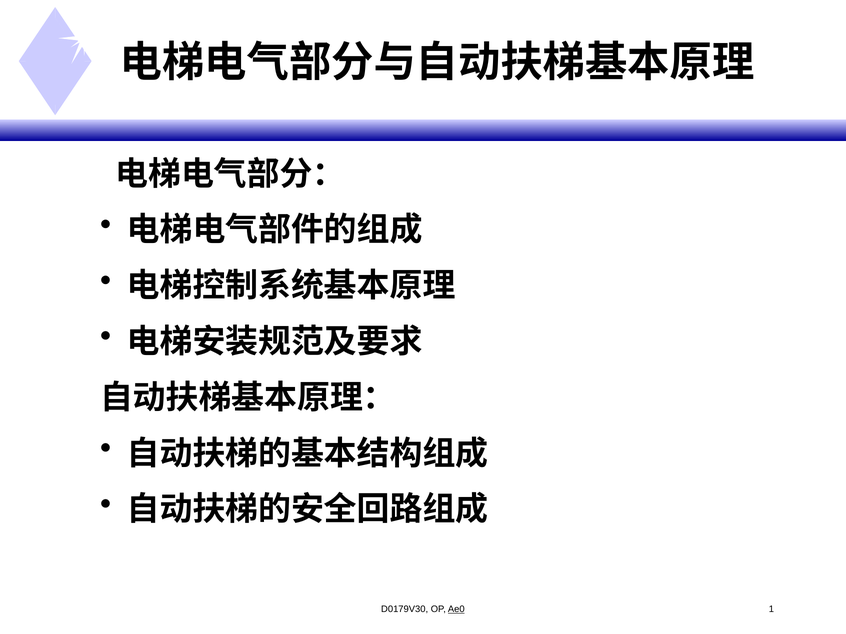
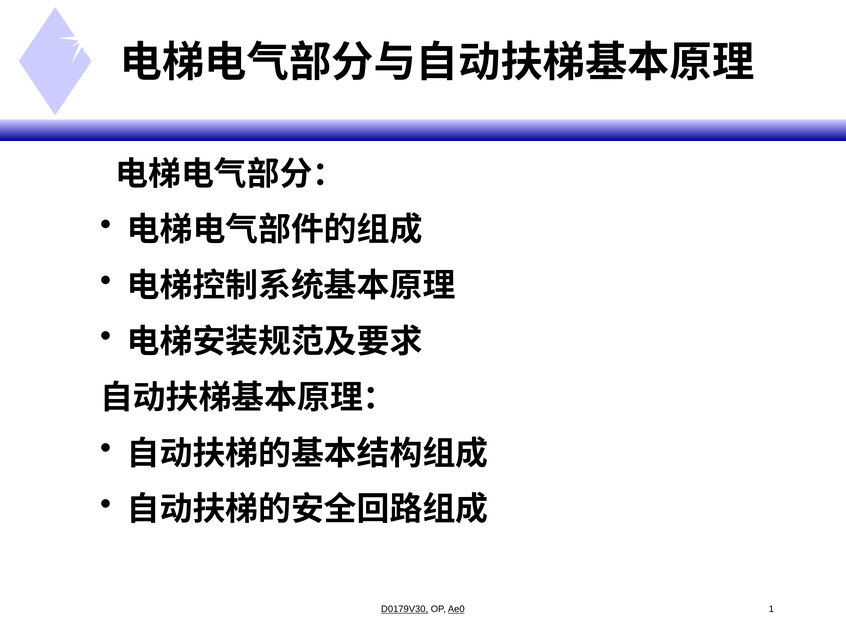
D0179V30 underline: none -> present
